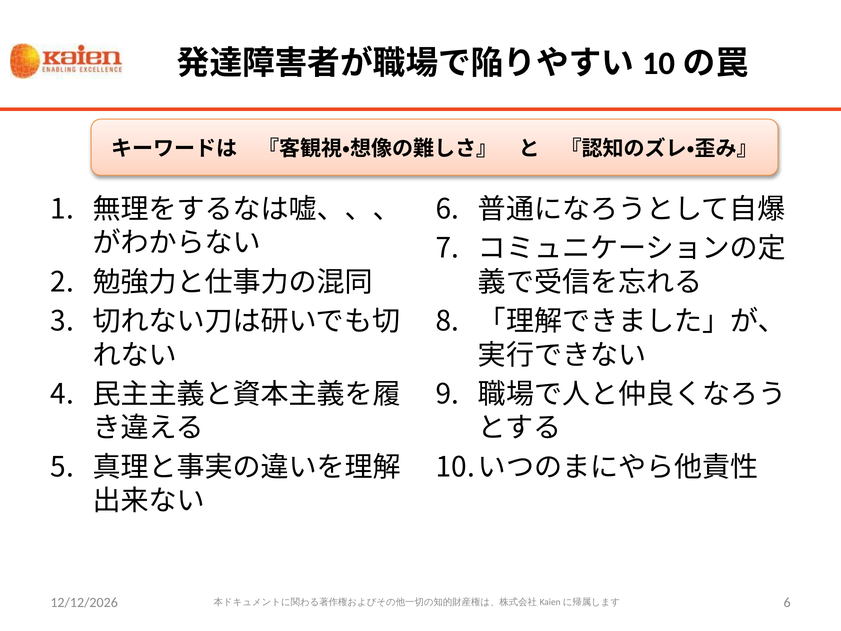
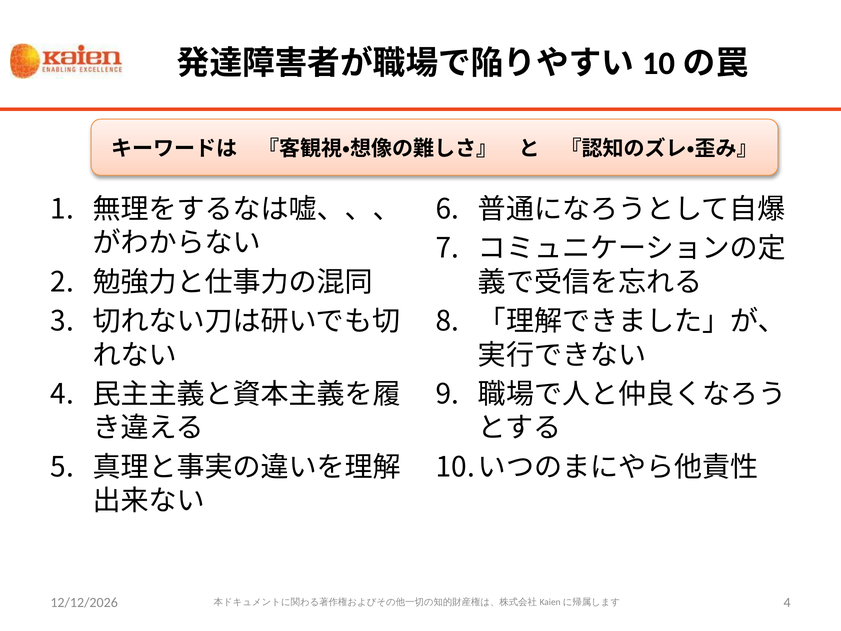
6 at (787, 602): 6 -> 4
